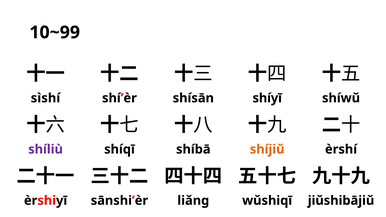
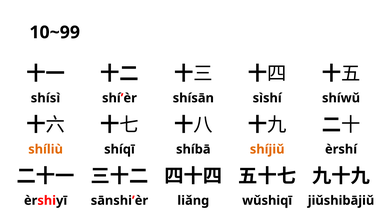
sìshí: sìshí -> shísì
shíyī: shíyī -> sìshí
shíliù colour: purple -> orange
